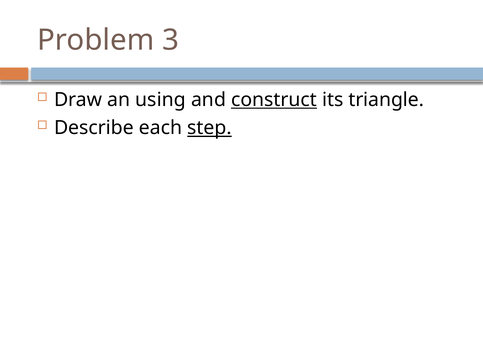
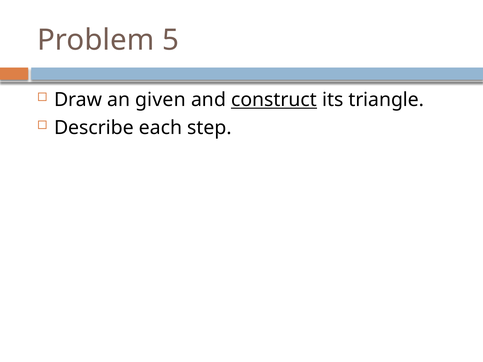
3: 3 -> 5
using: using -> given
step underline: present -> none
